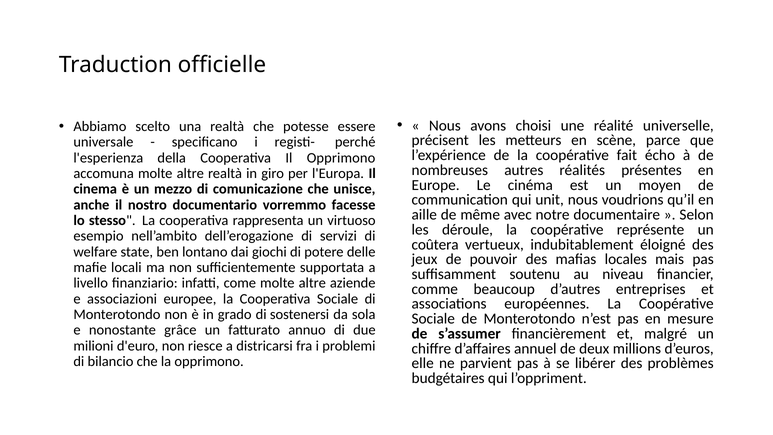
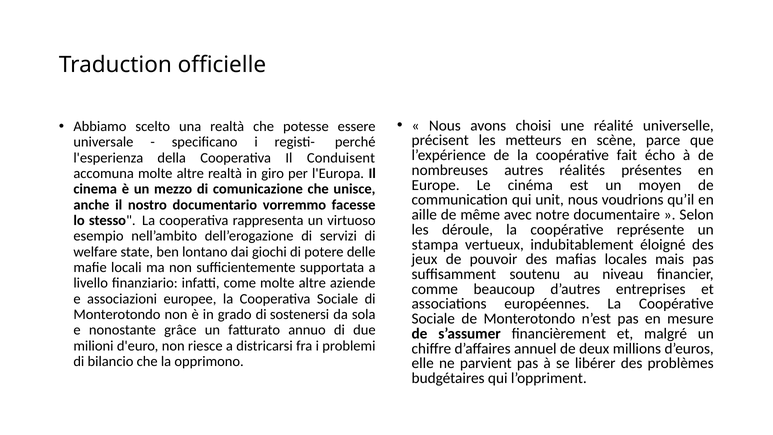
Il Opprimono: Opprimono -> Conduisent
coûtera: coûtera -> stampa
